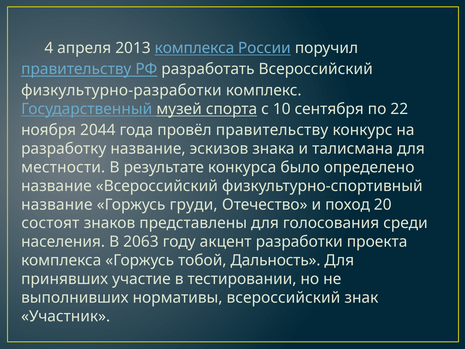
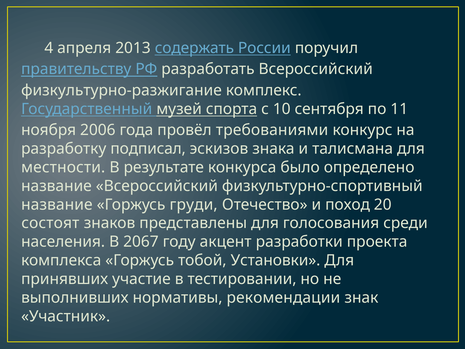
2013 комплекса: комплекса -> содержать
физкультурно-разработки: физкультурно-разработки -> физкультурно-разжигание
22: 22 -> 11
2044: 2044 -> 2006
провёл правительству: правительству -> требованиями
разработку название: название -> подписал
2063: 2063 -> 2067
Дальность: Дальность -> Установки
нормативы всероссийский: всероссийский -> рекомендации
